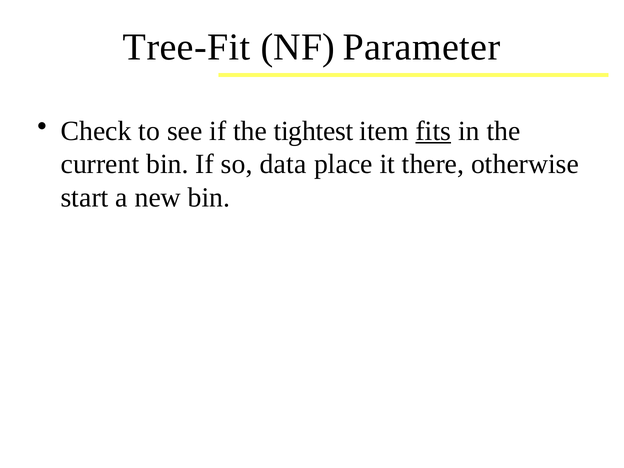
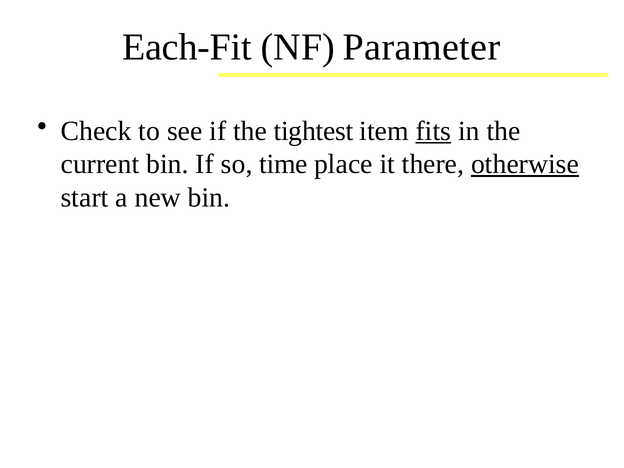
Tree-Fit: Tree-Fit -> Each-Fit
data: data -> time
otherwise underline: none -> present
